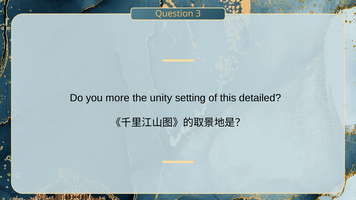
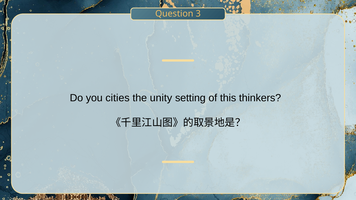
more: more -> cities
detailed: detailed -> thinkers
